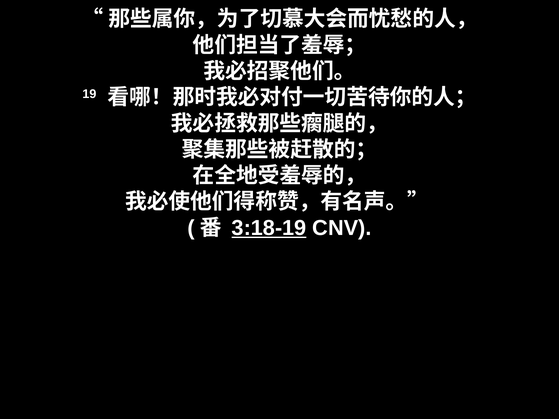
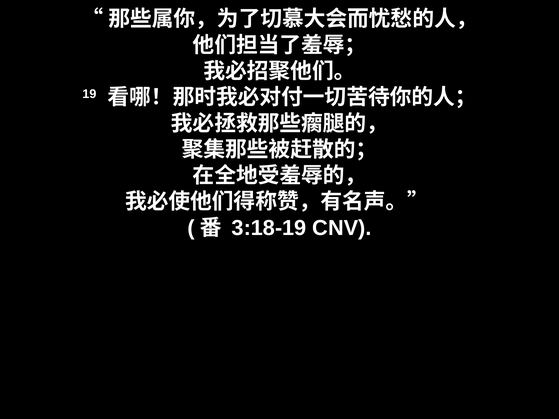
3:18-19 underline: present -> none
